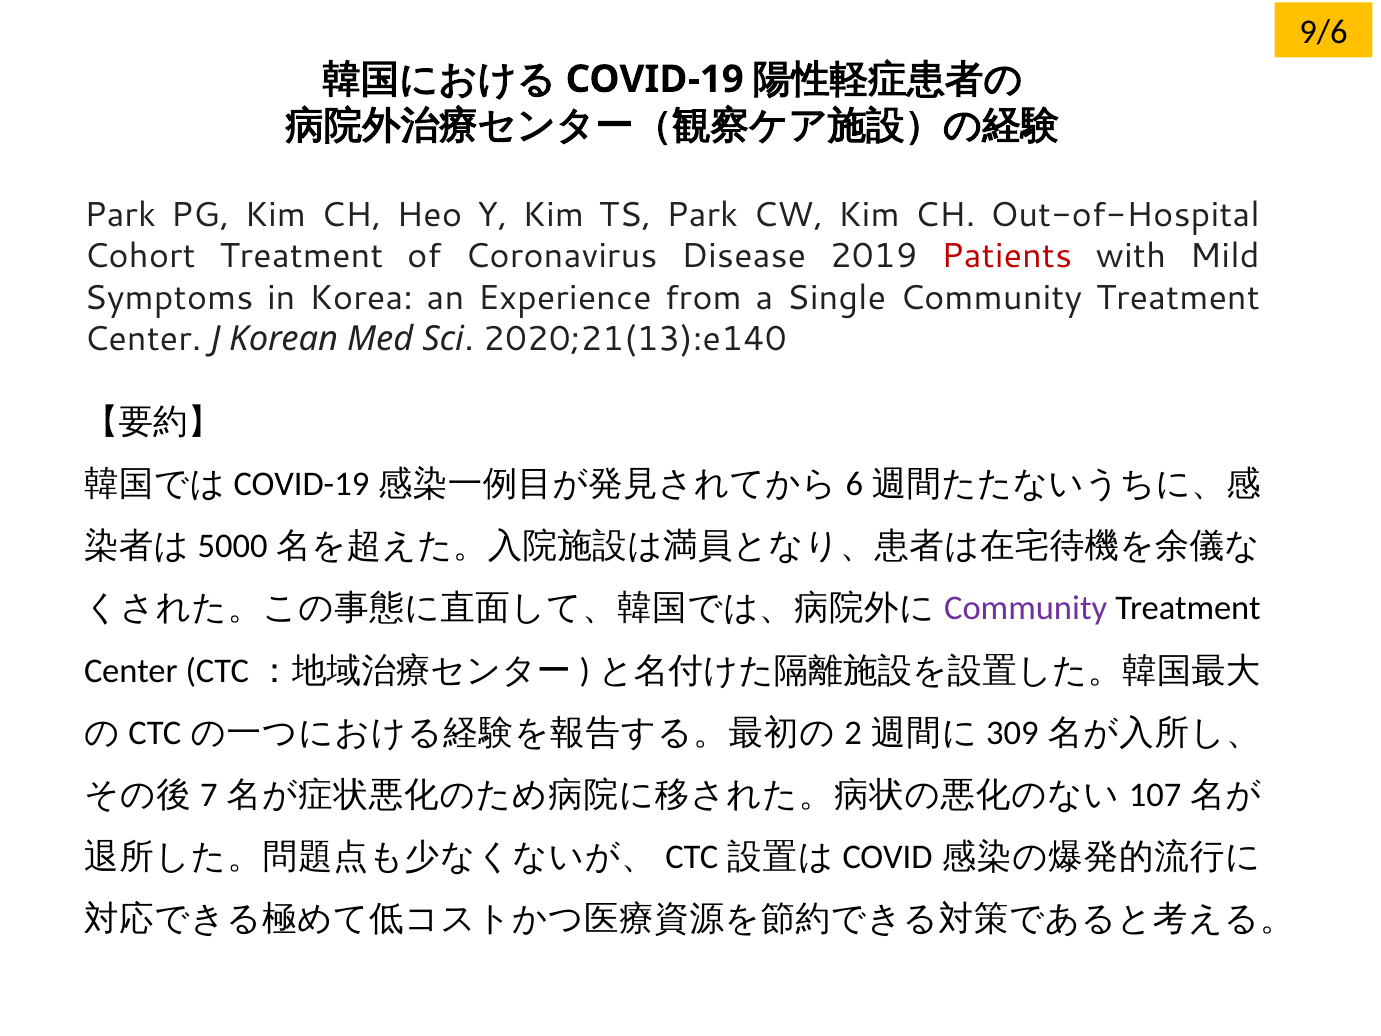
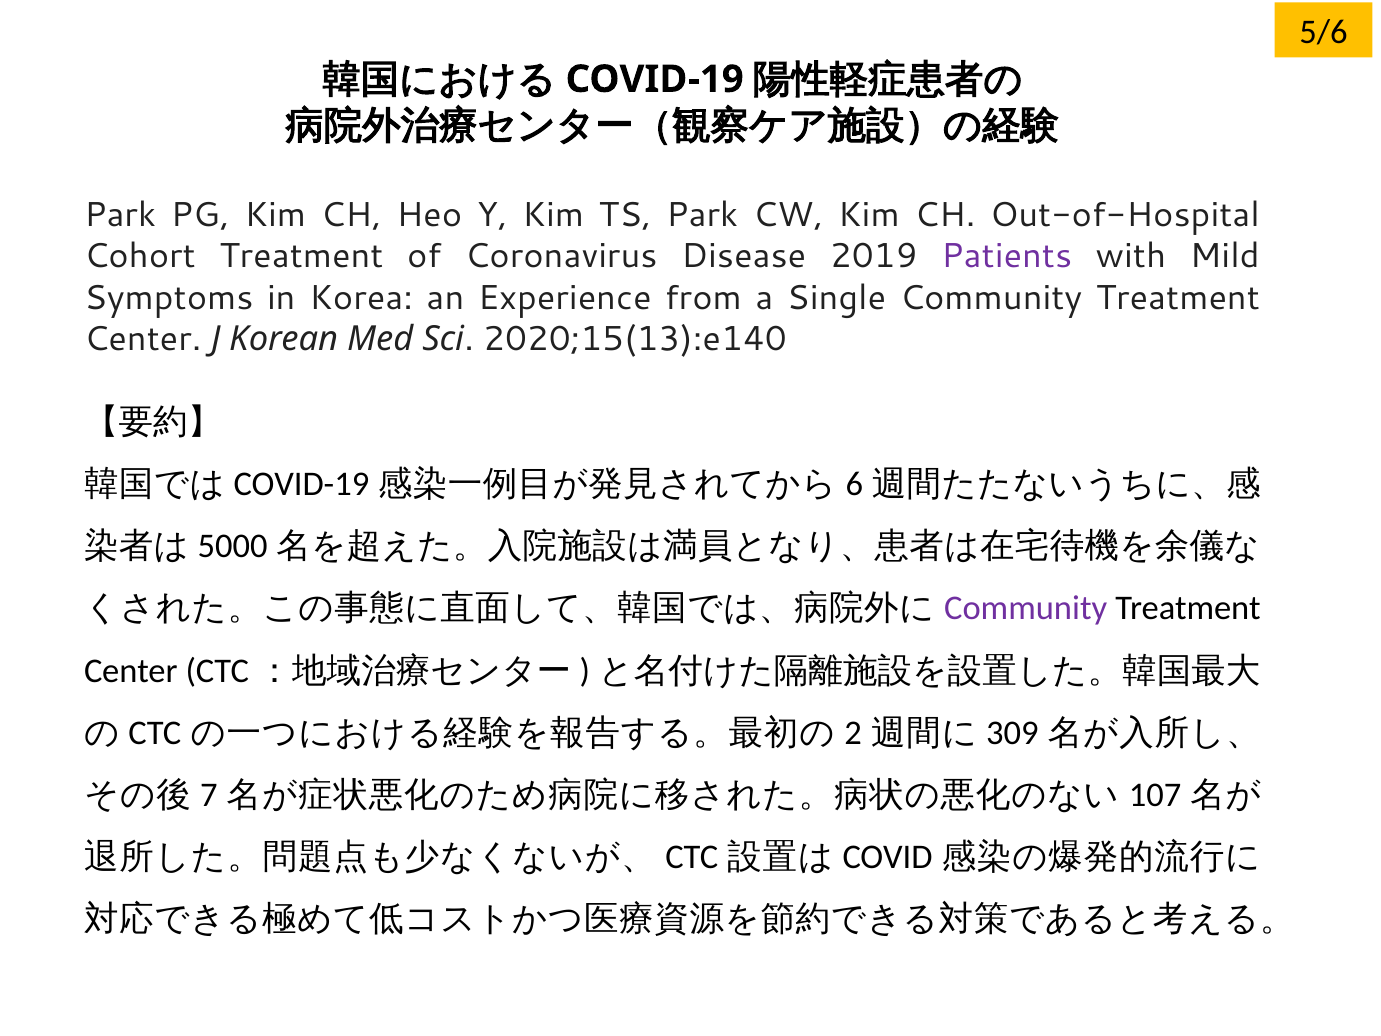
9/6: 9/6 -> 5/6
Patients colour: red -> purple
2020;21(13):e140: 2020;21(13):e140 -> 2020;15(13):e140
